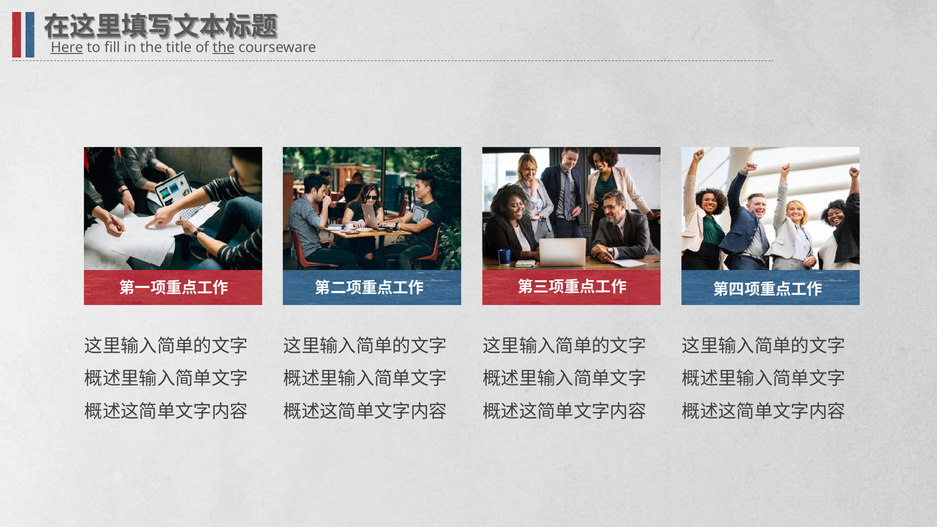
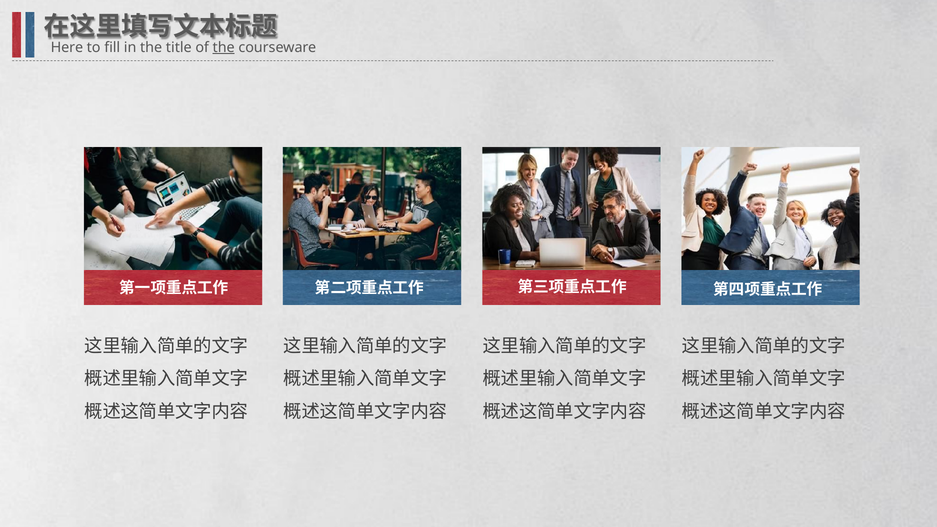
Here underline: present -> none
